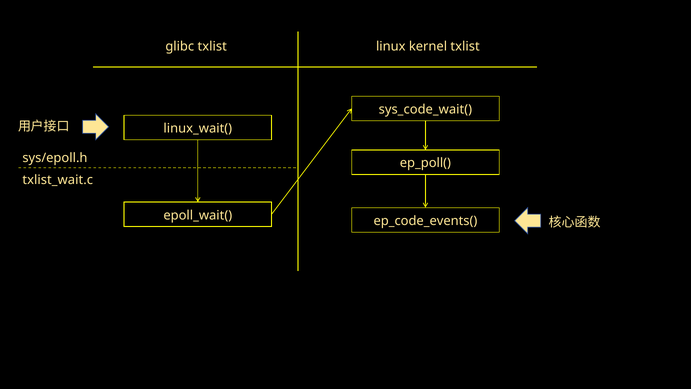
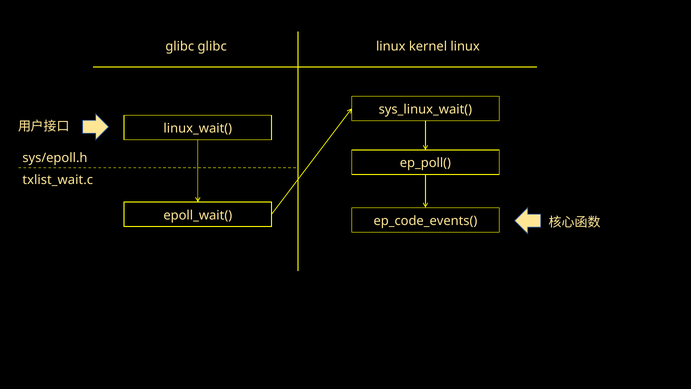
glibc txlist: txlist -> glibc
kernel txlist: txlist -> linux
sys_code_wait(: sys_code_wait( -> sys_linux_wait(
